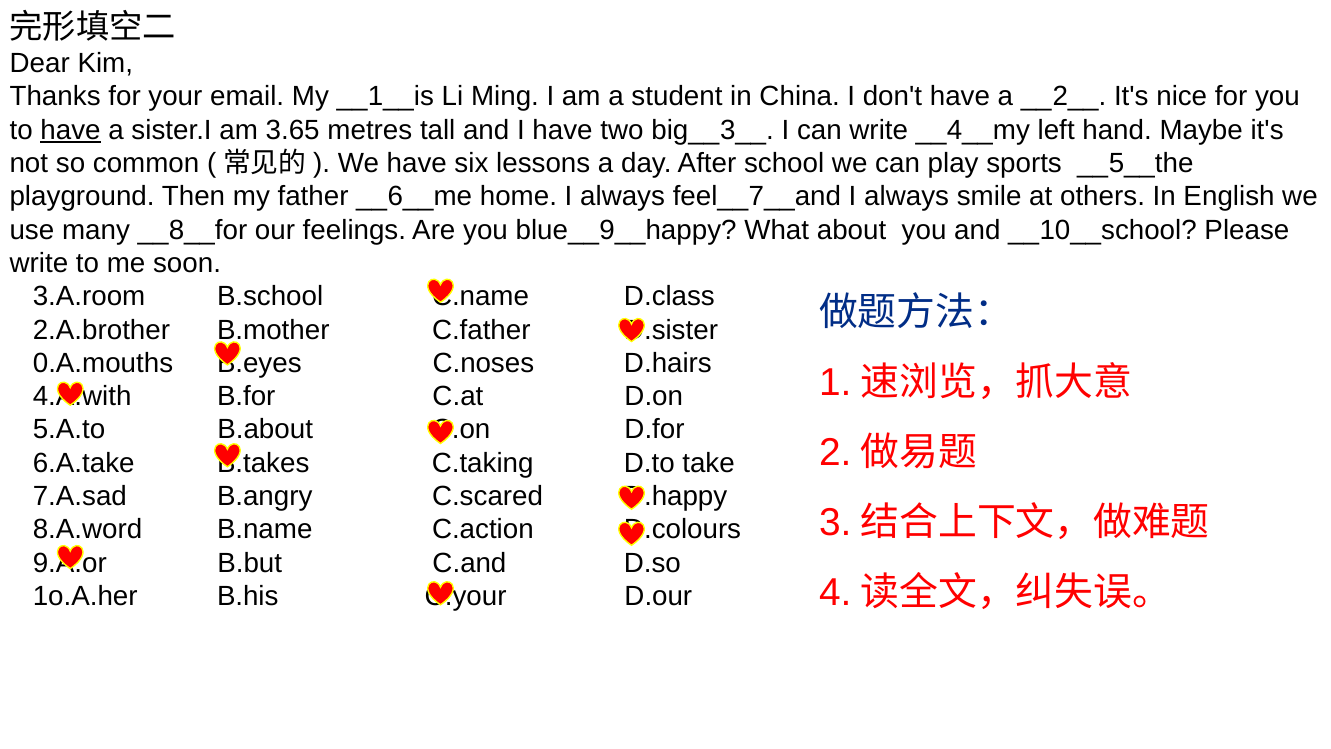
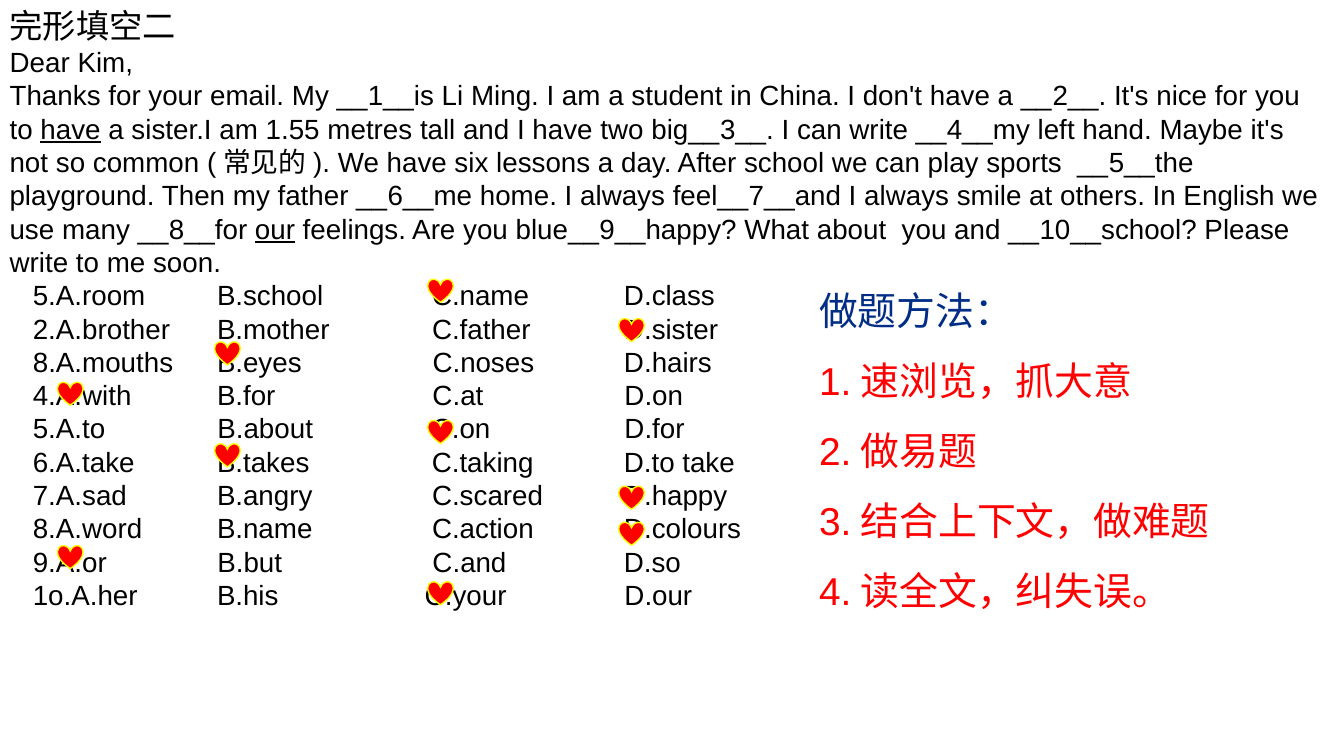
3.65: 3.65 -> 1.55
our underline: none -> present
3.A.room: 3.A.room -> 5.A.room
0.A.mouths: 0.A.mouths -> 8.A.mouths
